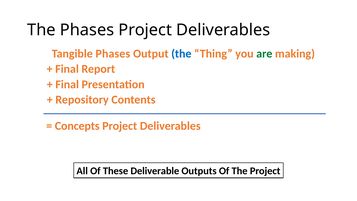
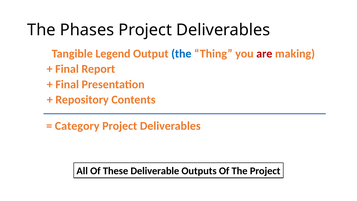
Tangible Phases: Phases -> Legend
are colour: green -> red
Concepts: Concepts -> Category
